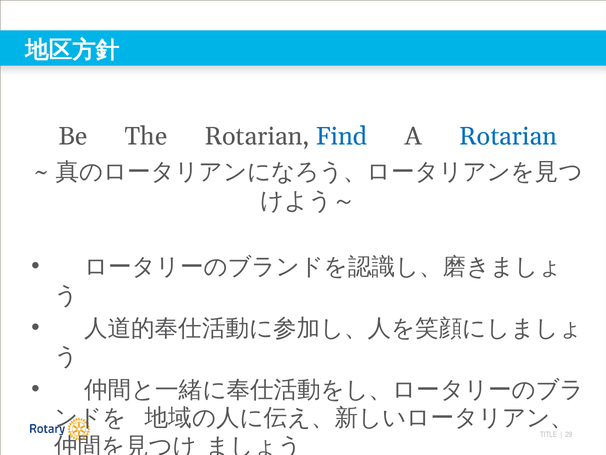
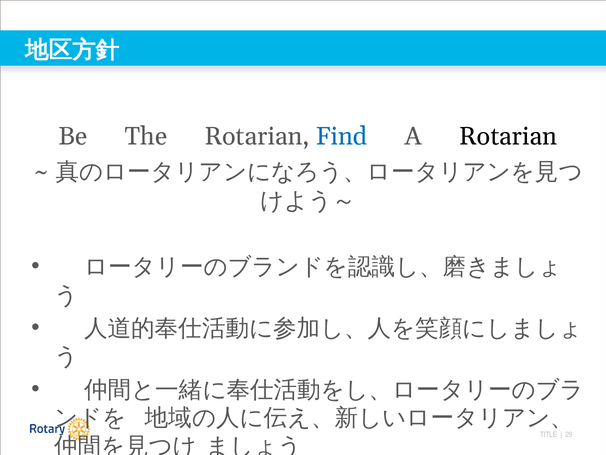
Rotarian at (508, 136) colour: blue -> black
